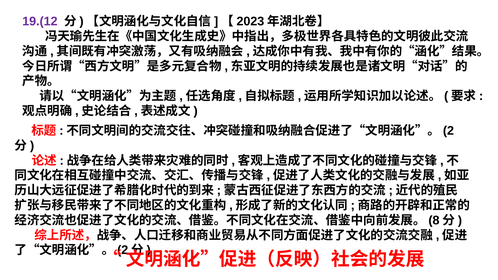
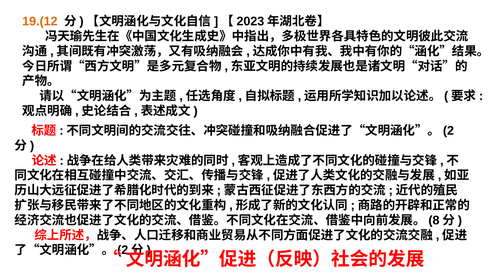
19.(12 colour: purple -> orange
